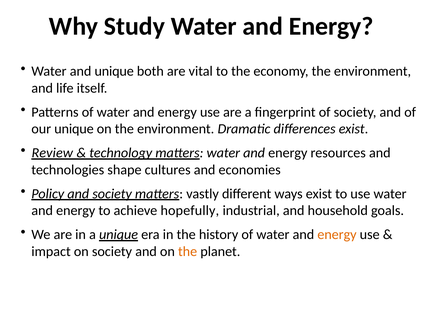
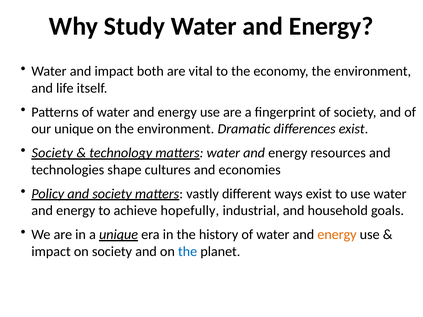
and unique: unique -> impact
Review at (52, 153): Review -> Society
the at (188, 252) colour: orange -> blue
